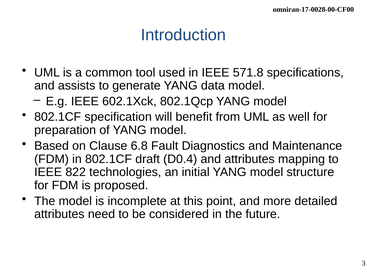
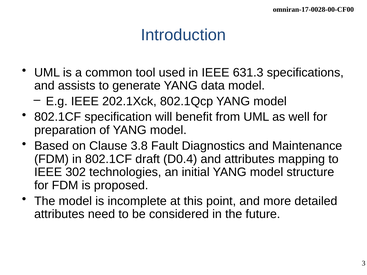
571.8: 571.8 -> 631.3
602.1Xck: 602.1Xck -> 202.1Xck
6.8: 6.8 -> 3.8
822: 822 -> 302
